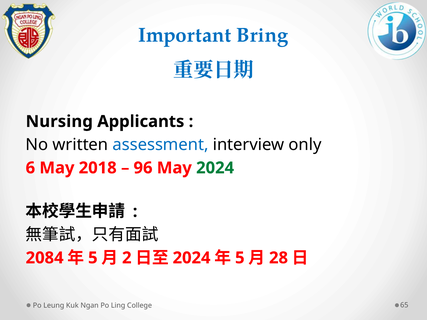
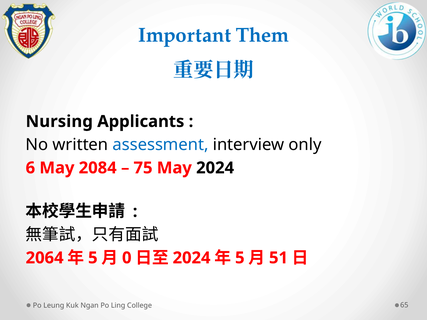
Bring: Bring -> Them
2018: 2018 -> 2084
96: 96 -> 75
2024 at (215, 168) colour: green -> black
2084: 2084 -> 2064
2: 2 -> 0
28: 28 -> 51
